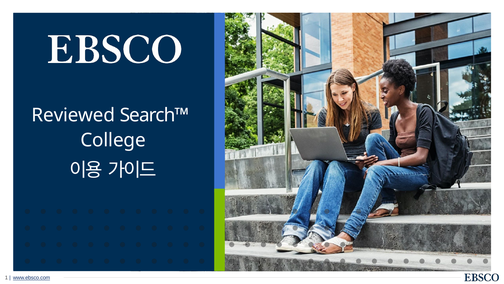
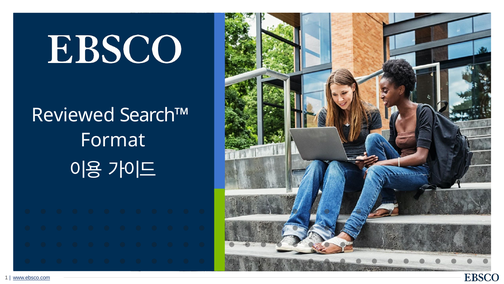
College: College -> Format
